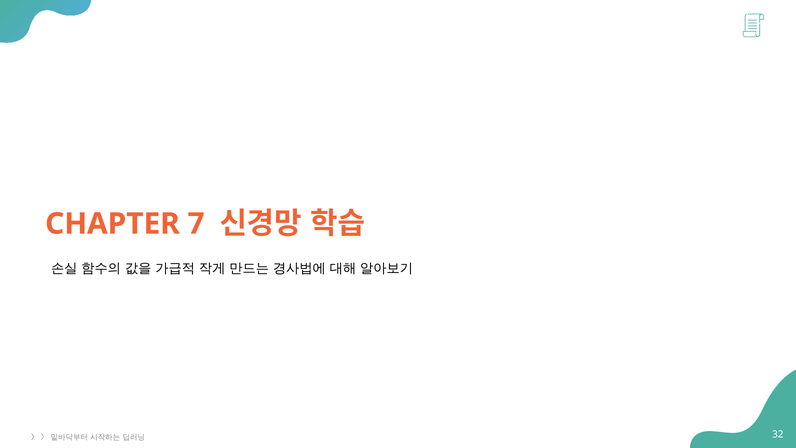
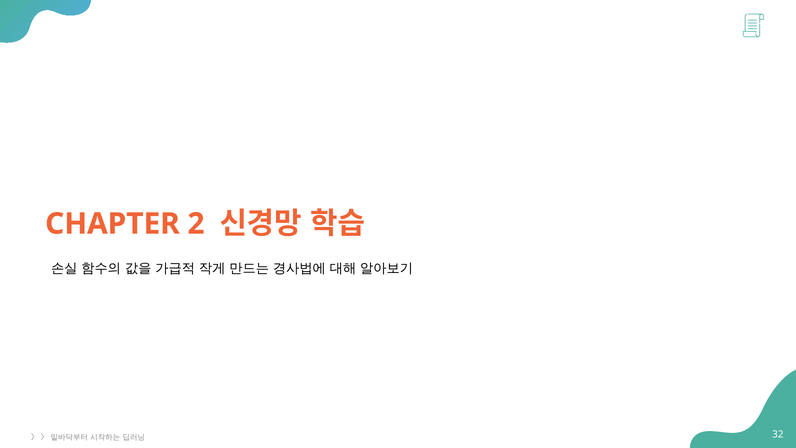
7: 7 -> 2
